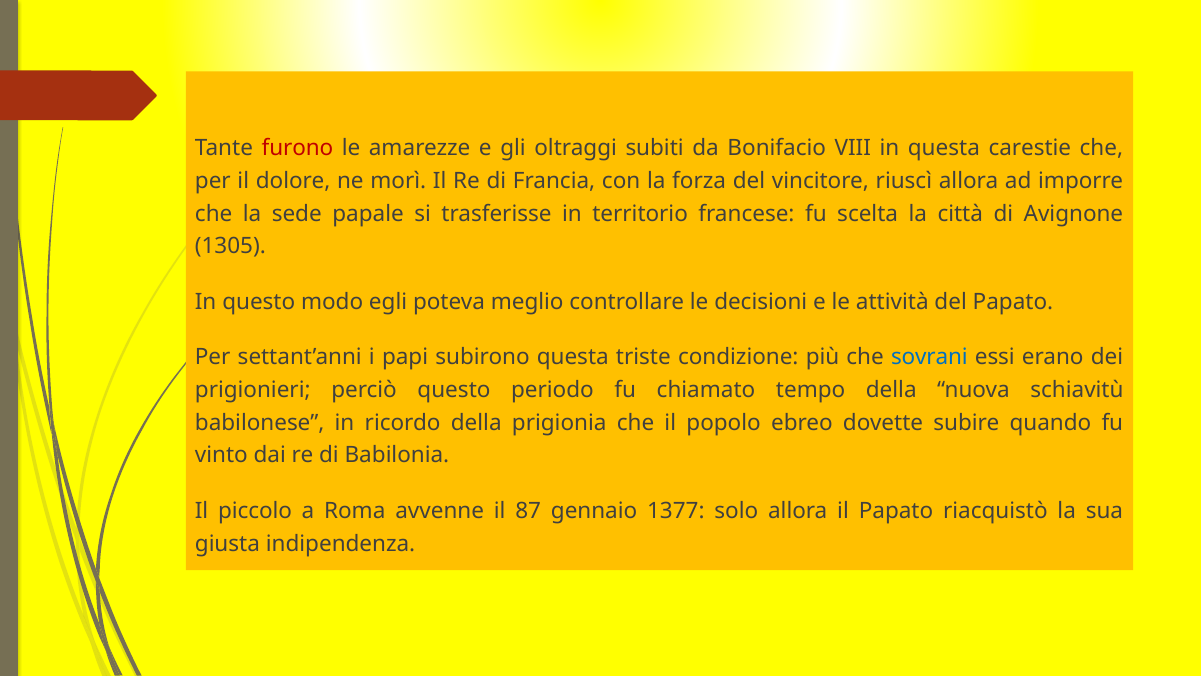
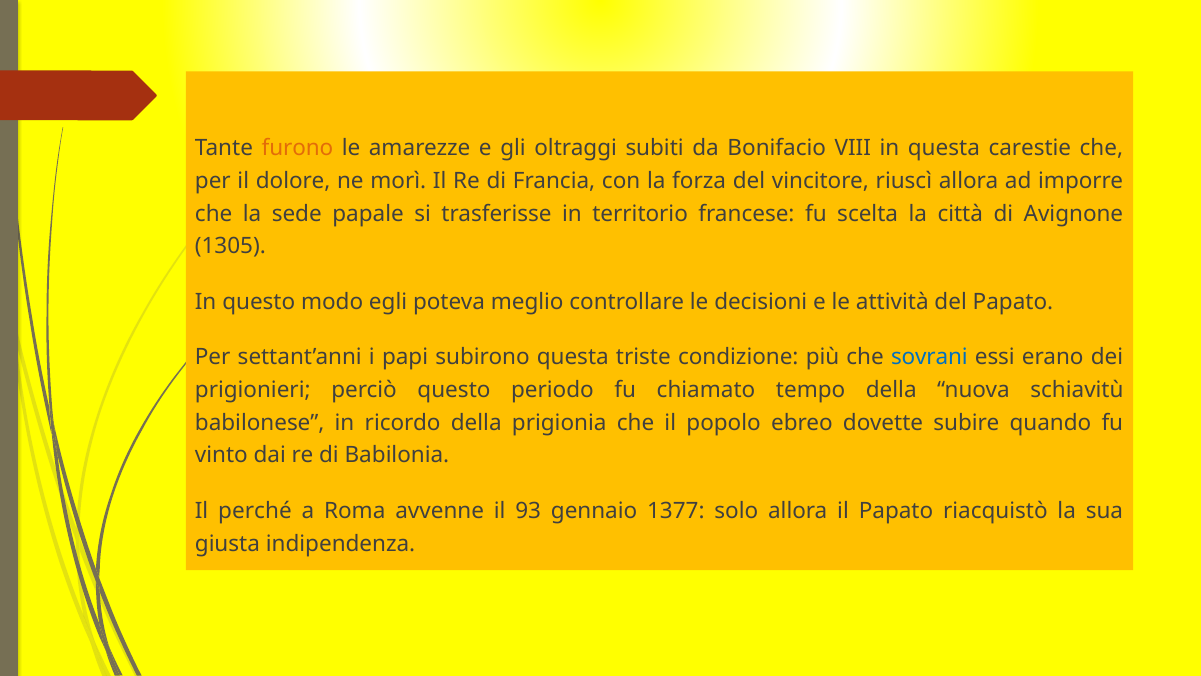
furono colour: red -> orange
piccolo: piccolo -> perché
87: 87 -> 93
